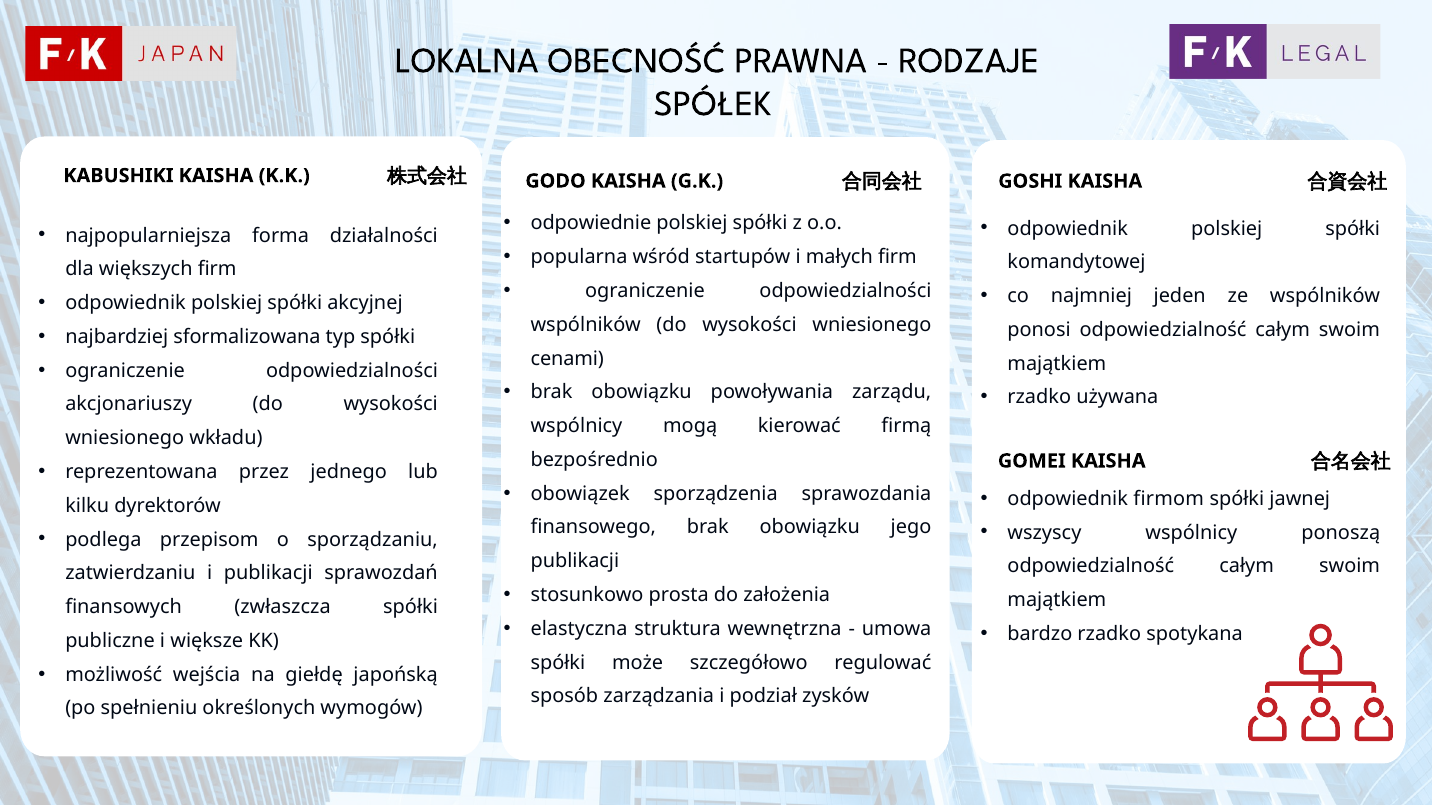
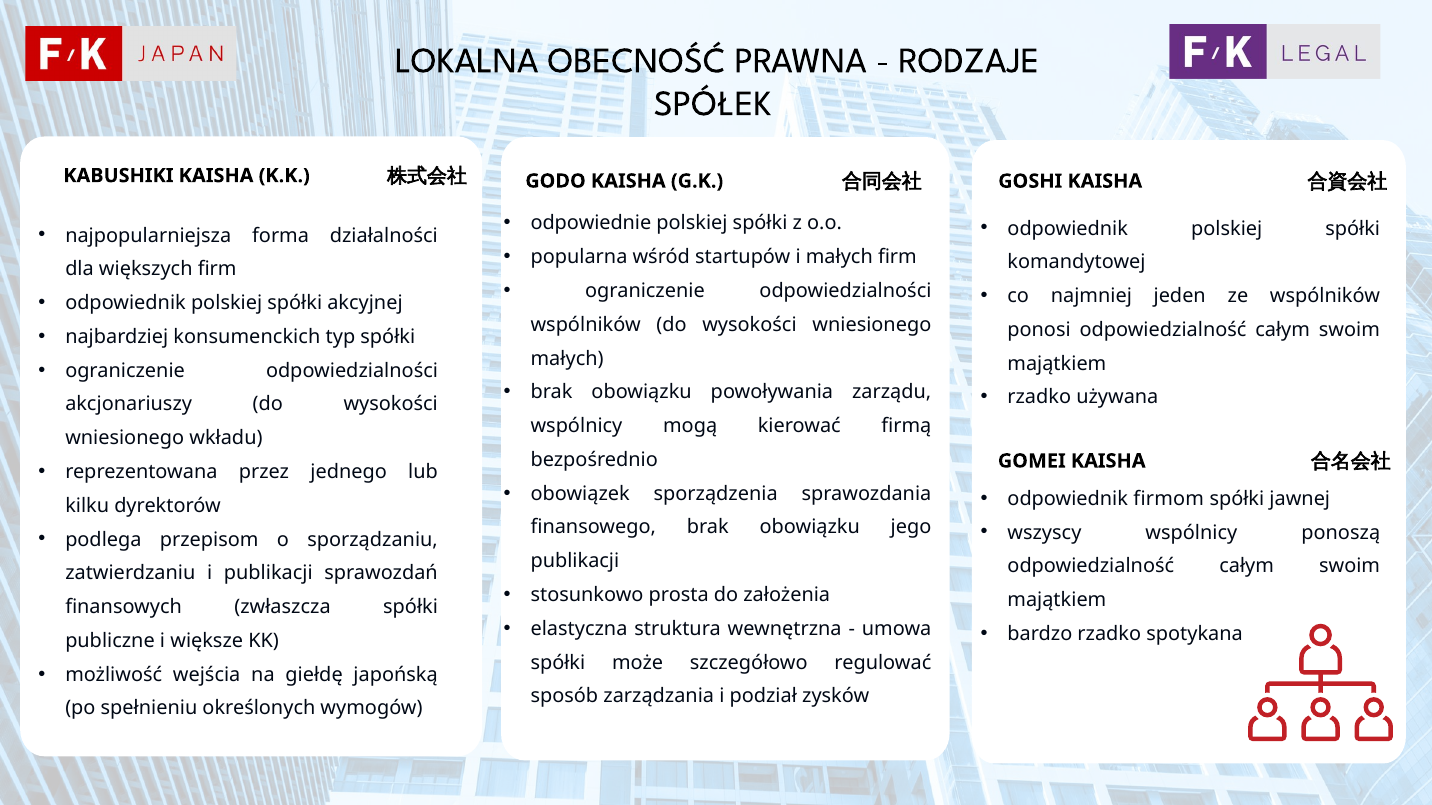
sformalizowana: sformalizowana -> konsumenckich
cenami at (567, 359): cenami -> małych
